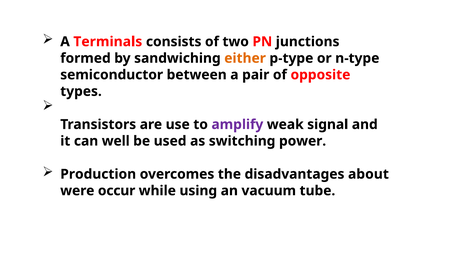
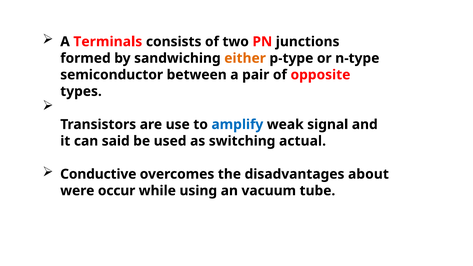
amplify colour: purple -> blue
well: well -> said
power: power -> actual
Production: Production -> Conductive
